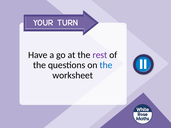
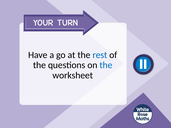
rest colour: purple -> blue
